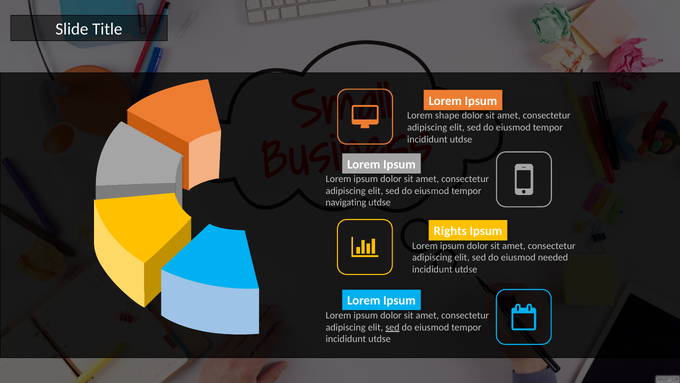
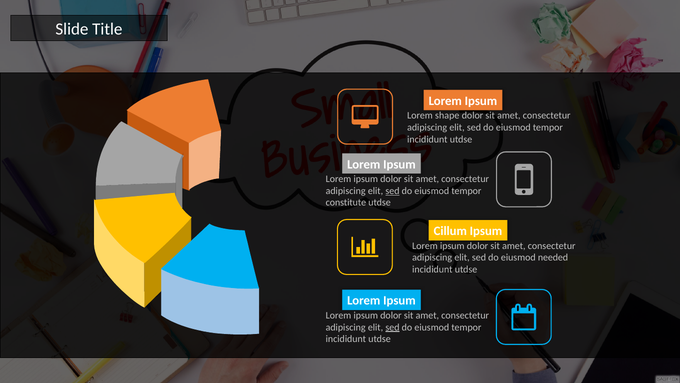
sed at (392, 191) underline: none -> present
navigating: navigating -> constitute
Rights: Rights -> Cillum
